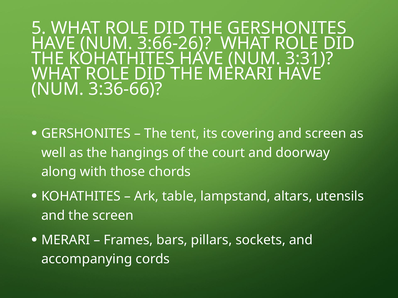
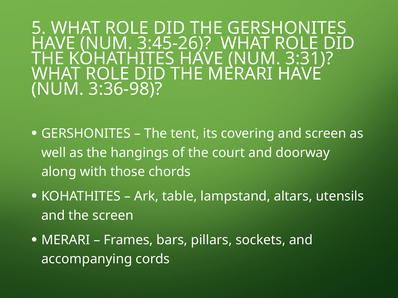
3:66-26: 3:66-26 -> 3:45-26
3:36-66: 3:36-66 -> 3:36-98
